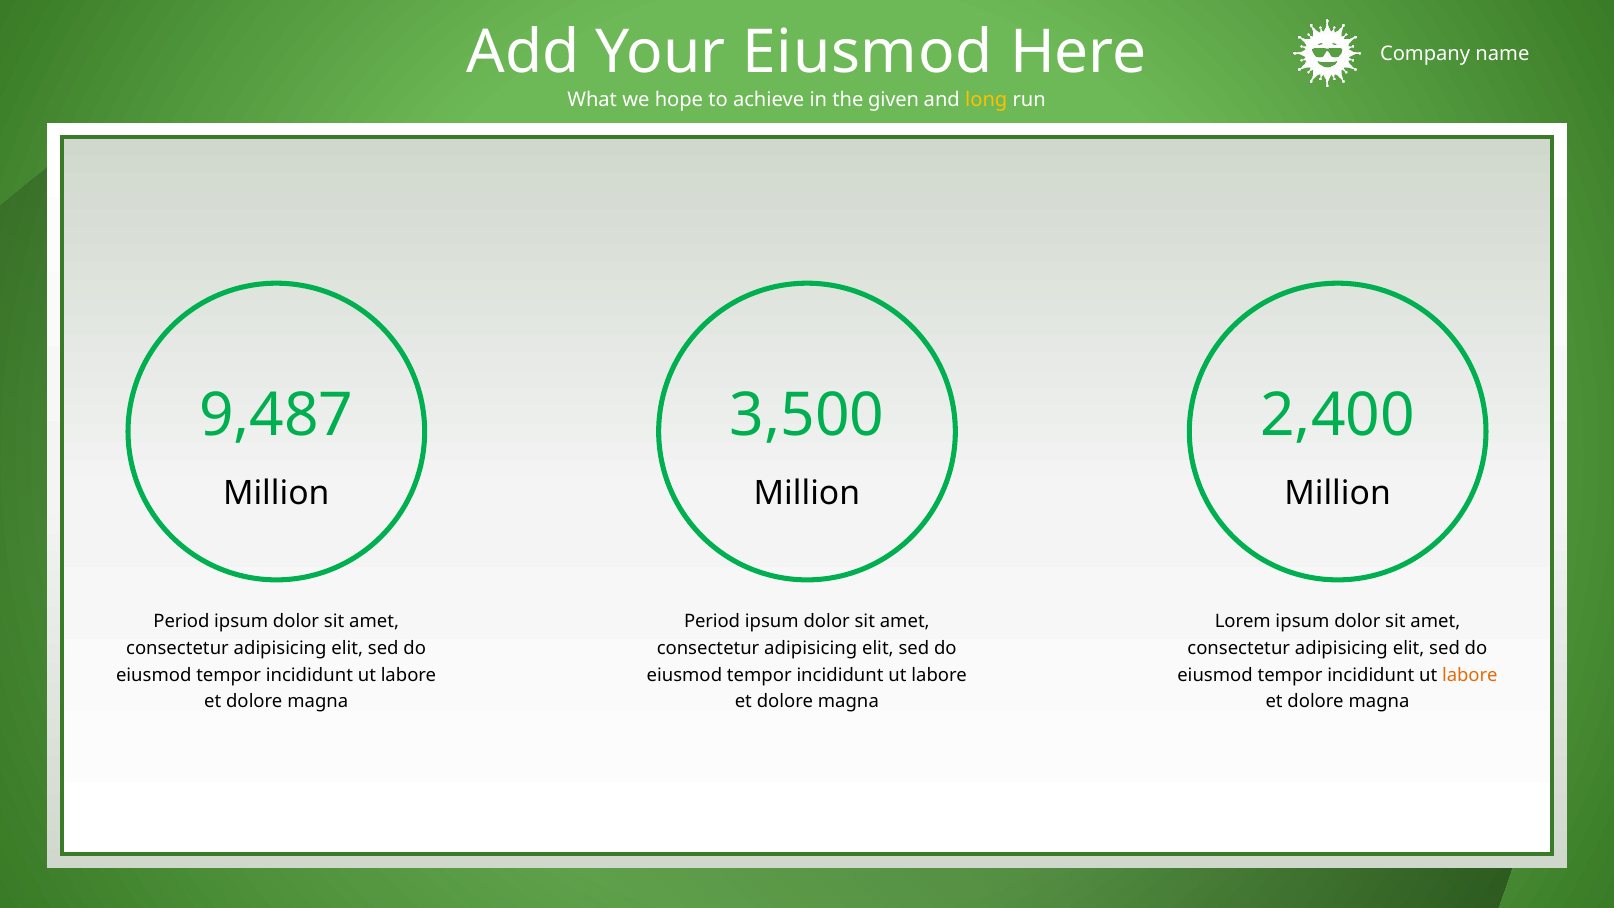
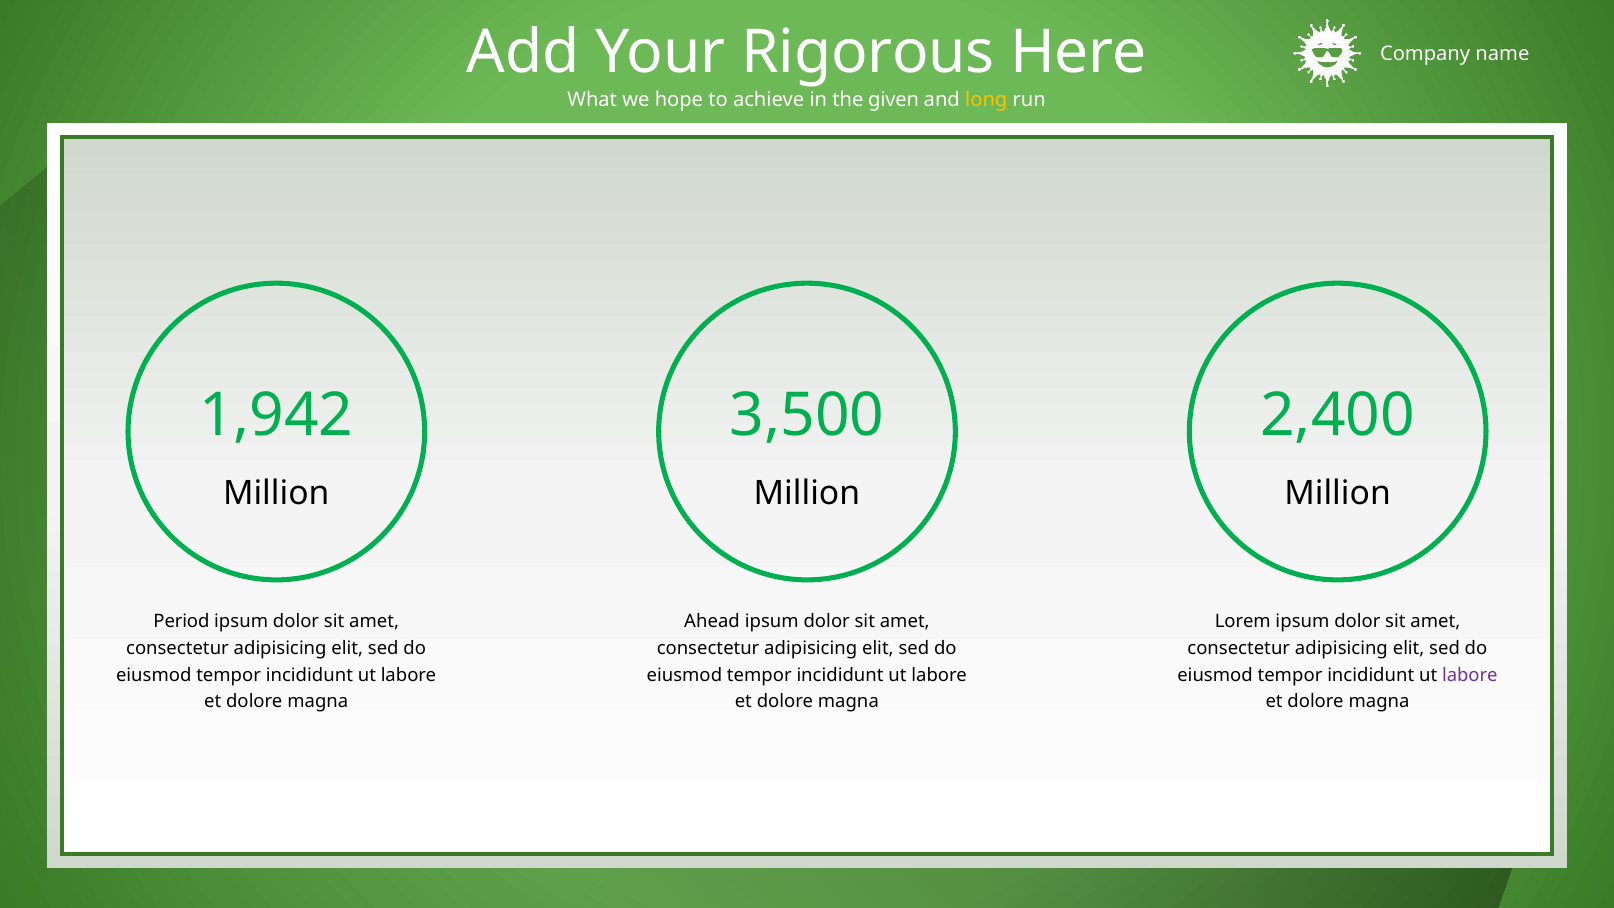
Your Eiusmod: Eiusmod -> Rigorous
9,487: 9,487 -> 1,942
Period at (712, 622): Period -> Ahead
labore at (1470, 675) colour: orange -> purple
